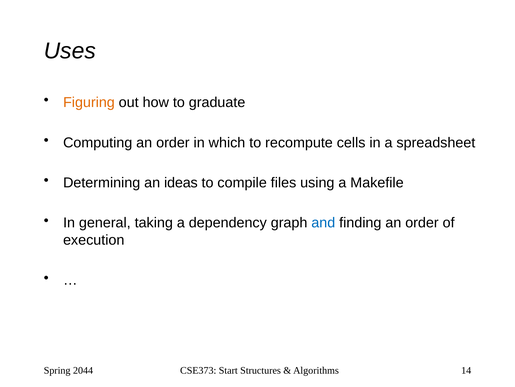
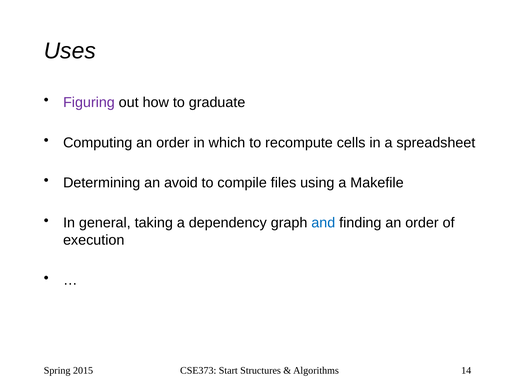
Figuring colour: orange -> purple
ideas: ideas -> avoid
2044: 2044 -> 2015
